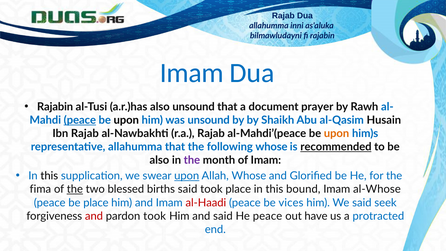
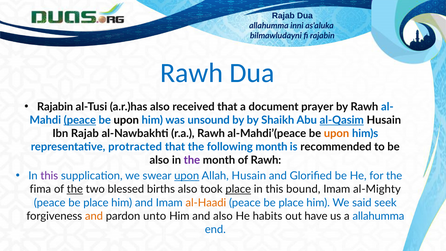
Imam at (192, 73): Imam -> Rawh
also unsound: unsound -> received
al-Qasim underline: none -> present
r.a Rajab: Rajab -> Rawh
representative allahumma: allahumma -> protracted
following whose: whose -> month
recommended underline: present -> none
of Imam: Imam -> Rawh
this at (49, 176) colour: black -> purple
Allah Whose: Whose -> Husain
births said: said -> also
place at (238, 189) underline: none -> present
al-Whose: al-Whose -> al-Mighty
al-Haadi colour: red -> orange
vices at (291, 203): vices -> place
and at (94, 216) colour: red -> orange
pardon took: took -> unto
and said: said -> also
He peace: peace -> habits
a protracted: protracted -> allahumma
